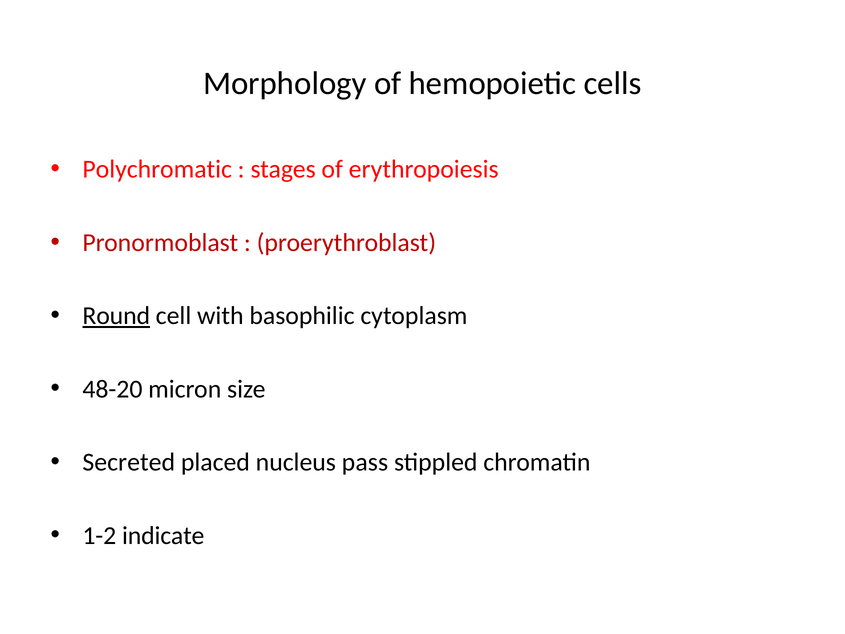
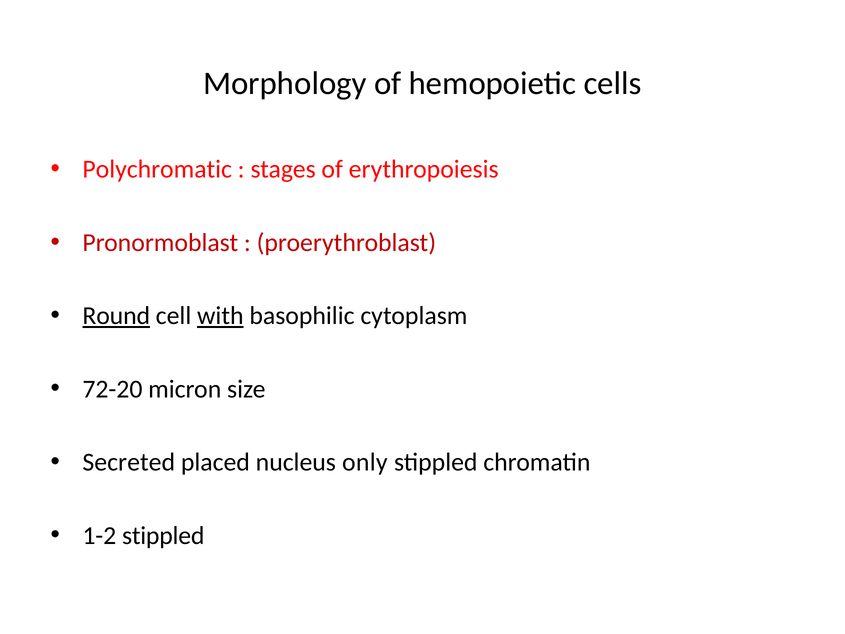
with underline: none -> present
48-20: 48-20 -> 72-20
pass: pass -> only
1-2 indicate: indicate -> stippled
